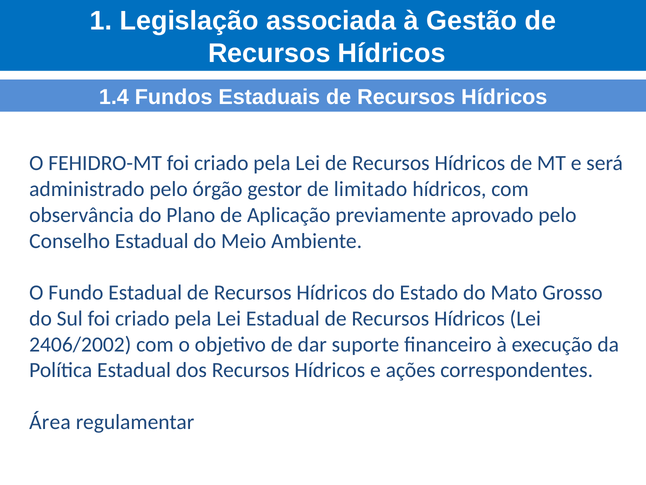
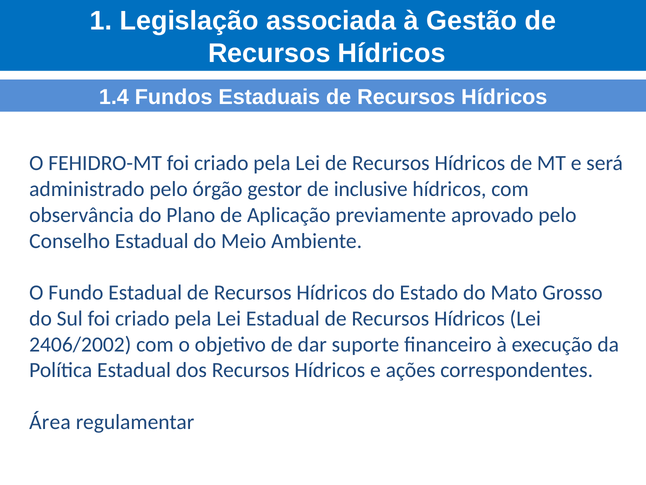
limitado: limitado -> inclusive
